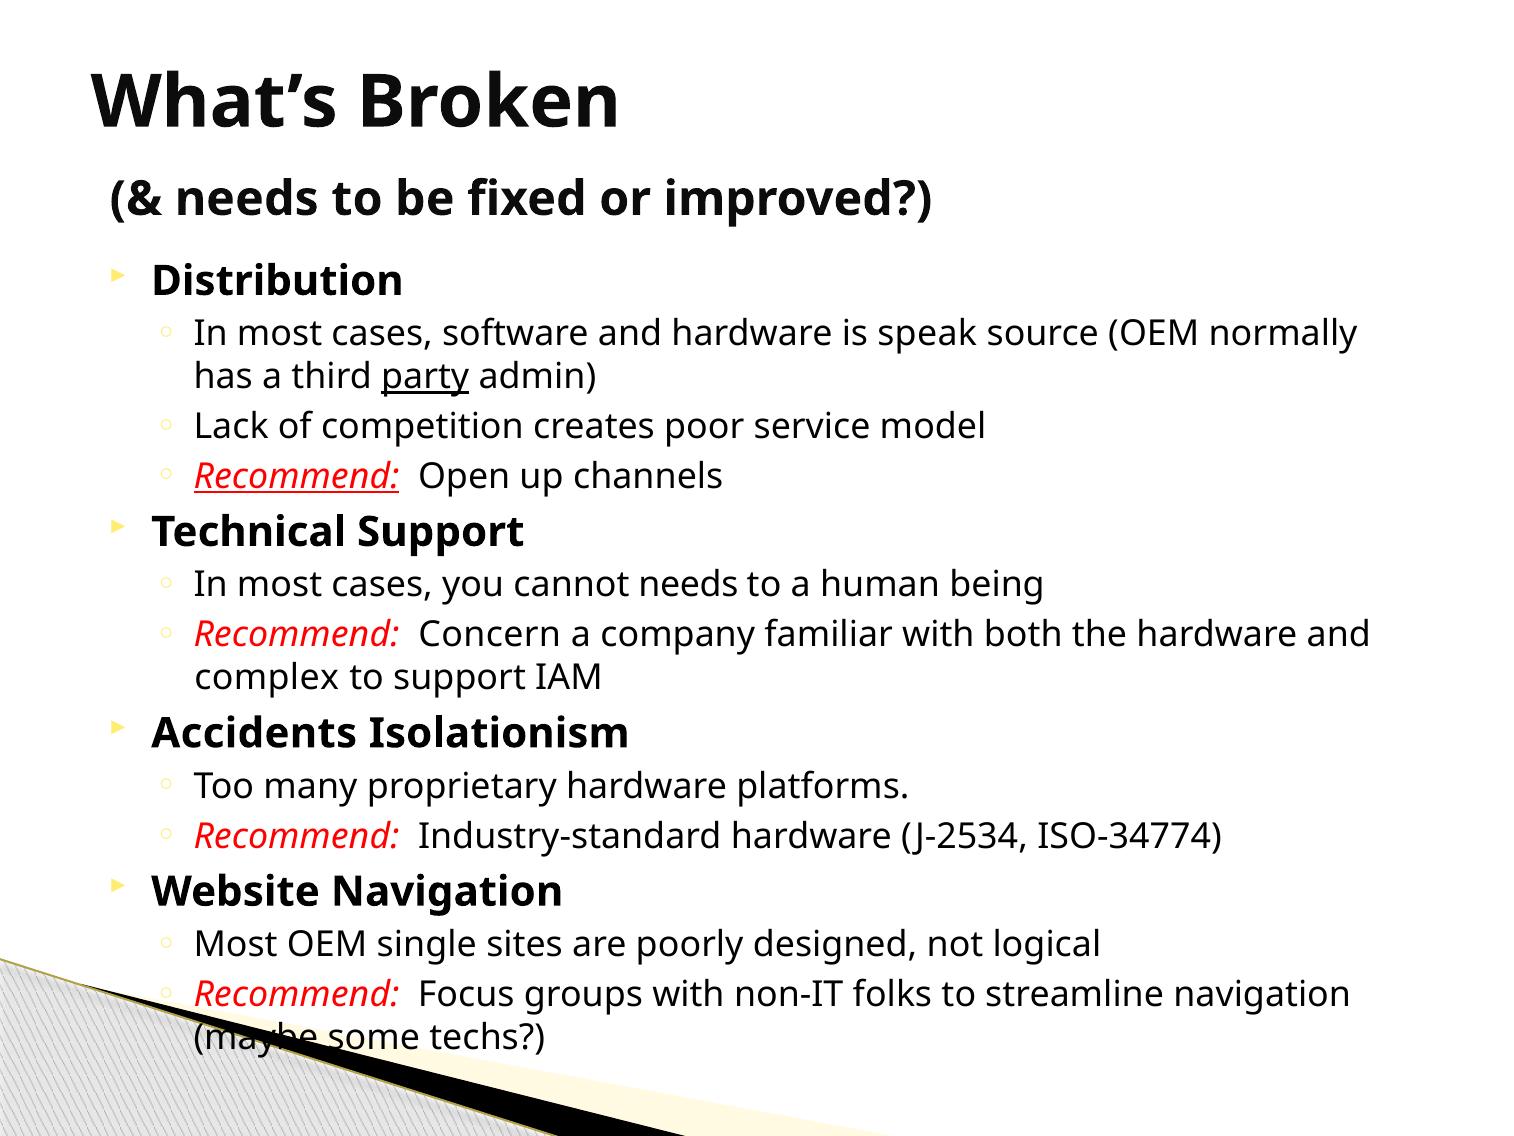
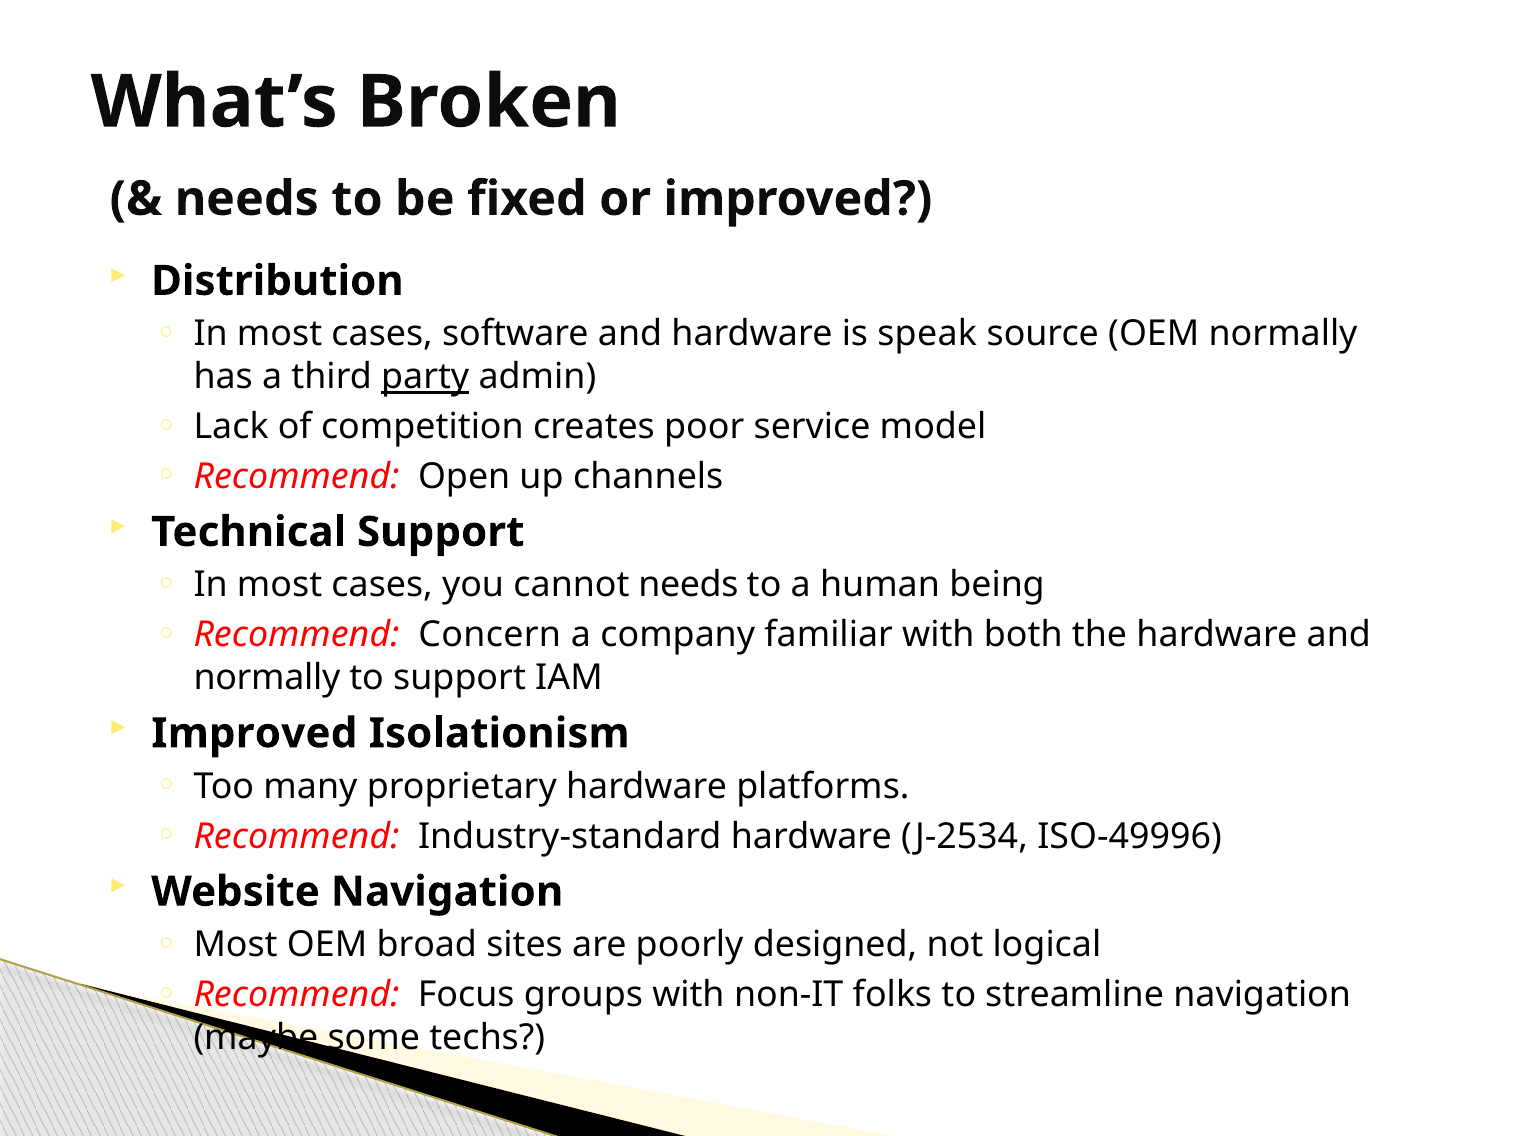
Recommend at (296, 476) underline: present -> none
complex at (267, 678): complex -> normally
Accidents at (254, 733): Accidents -> Improved
ISO-34774: ISO-34774 -> ISO-49996
single: single -> broad
